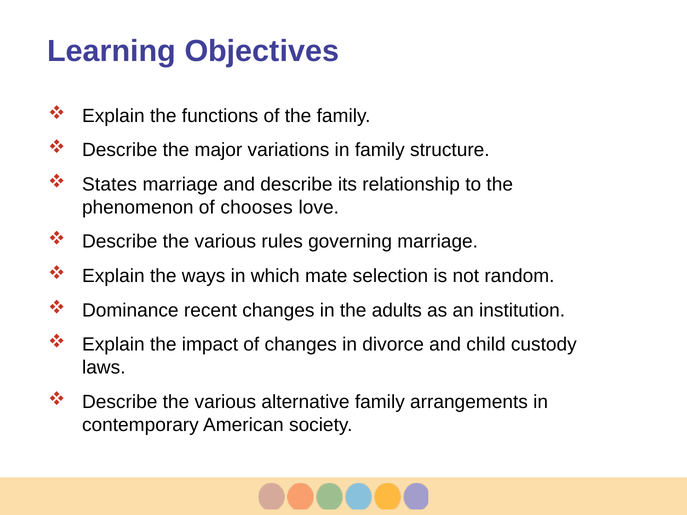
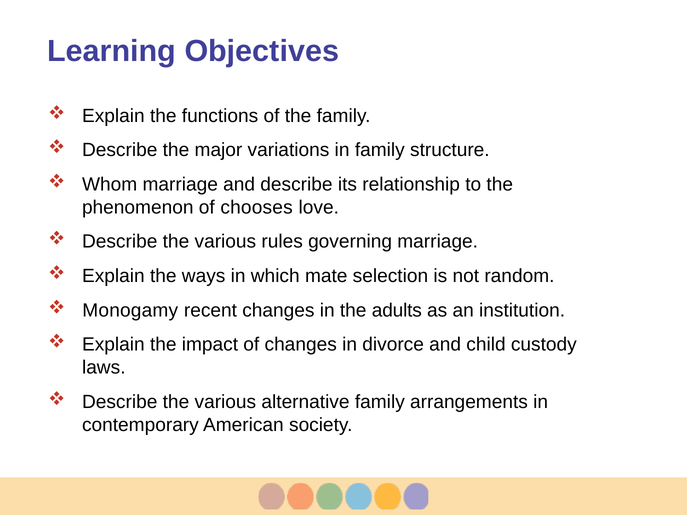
States: States -> Whom
Dominance: Dominance -> Monogamy
